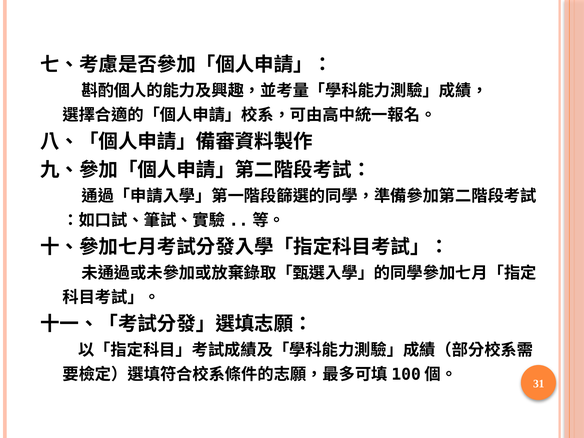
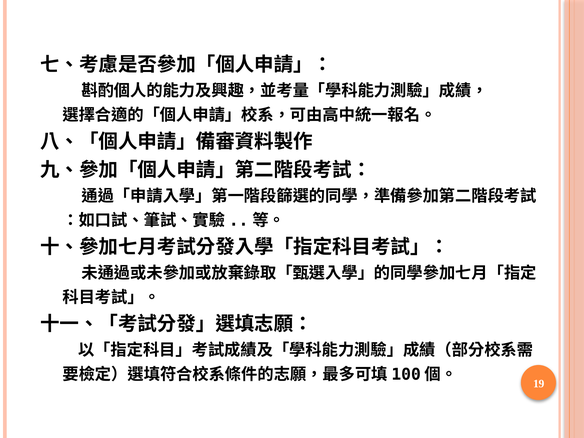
31: 31 -> 19
